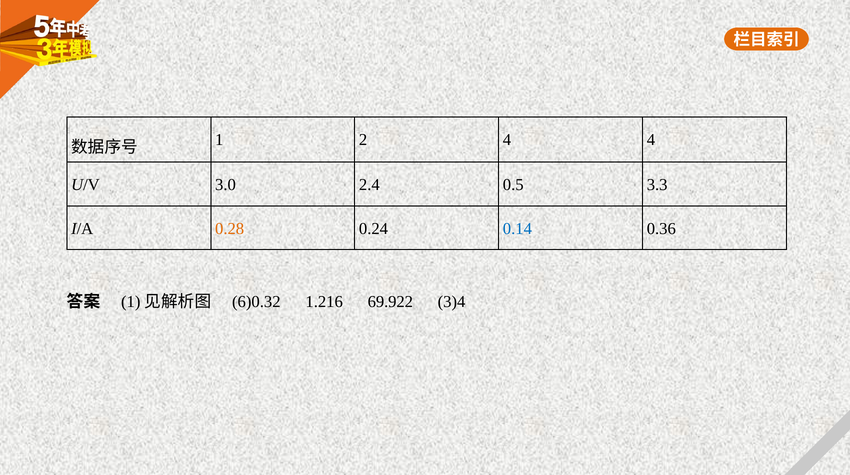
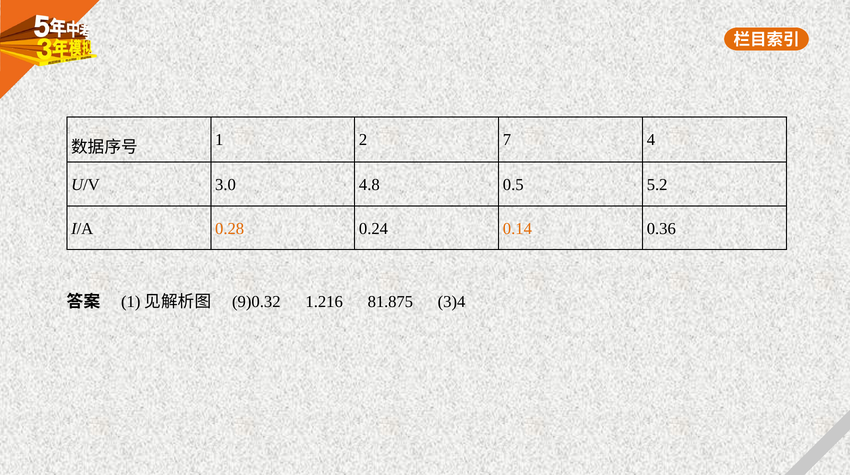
2 4: 4 -> 7
2.4: 2.4 -> 4.8
3.3: 3.3 -> 5.2
0.14 colour: blue -> orange
6)0.32: 6)0.32 -> 9)0.32
69.922: 69.922 -> 81.875
